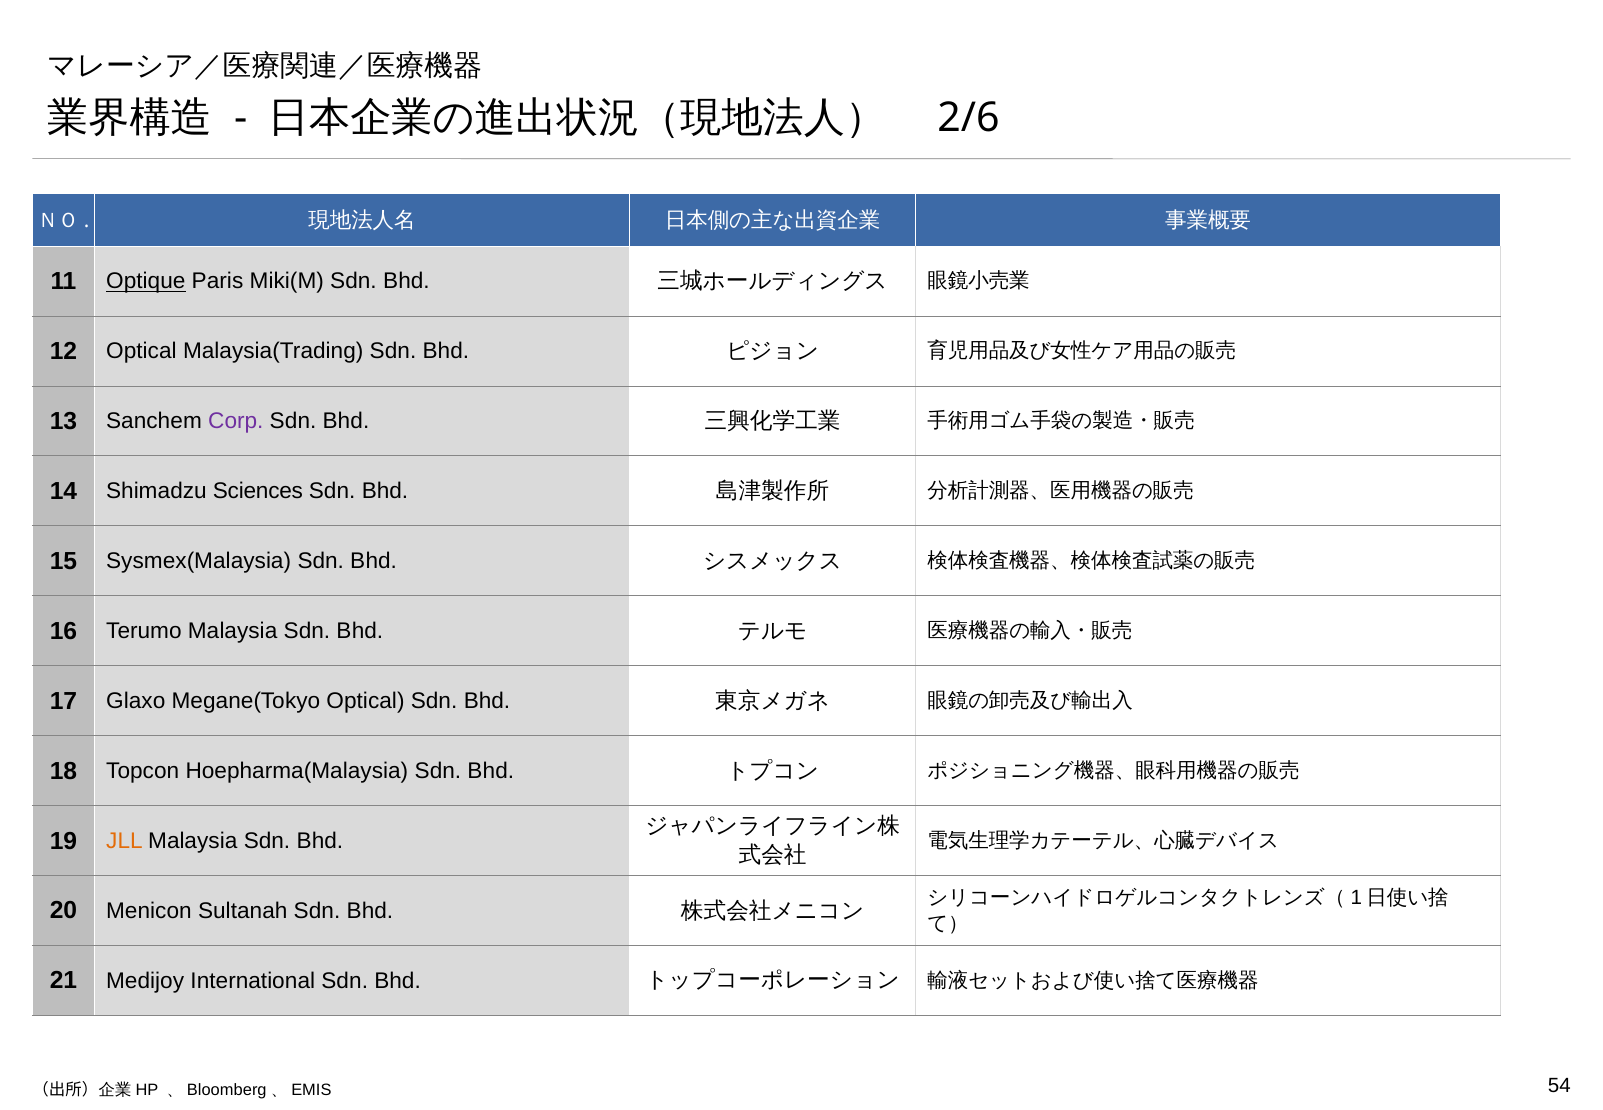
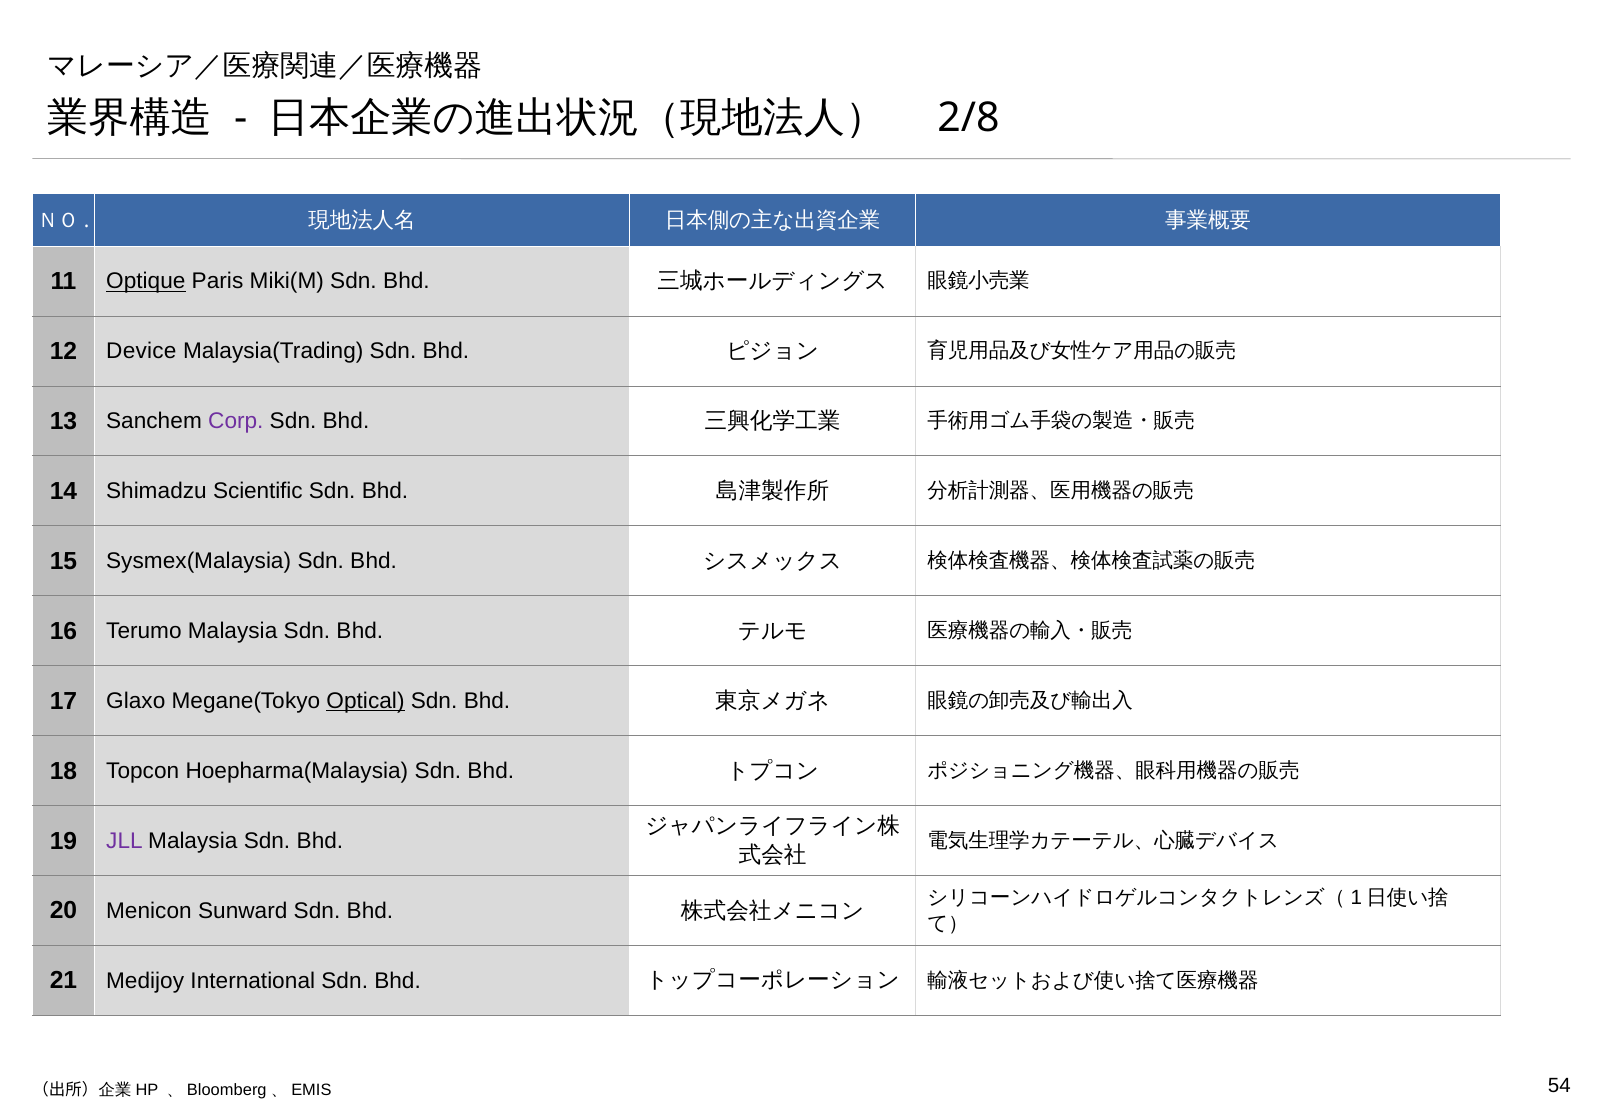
2/6: 2/6 -> 2/8
12 Optical: Optical -> Device
Sciences: Sciences -> Scientific
Optical at (366, 701) underline: none -> present
JLL colour: orange -> purple
Sultanah: Sultanah -> Sunward
